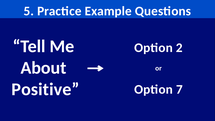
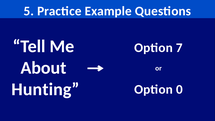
2: 2 -> 7
Positive: Positive -> Hunting
7: 7 -> 0
